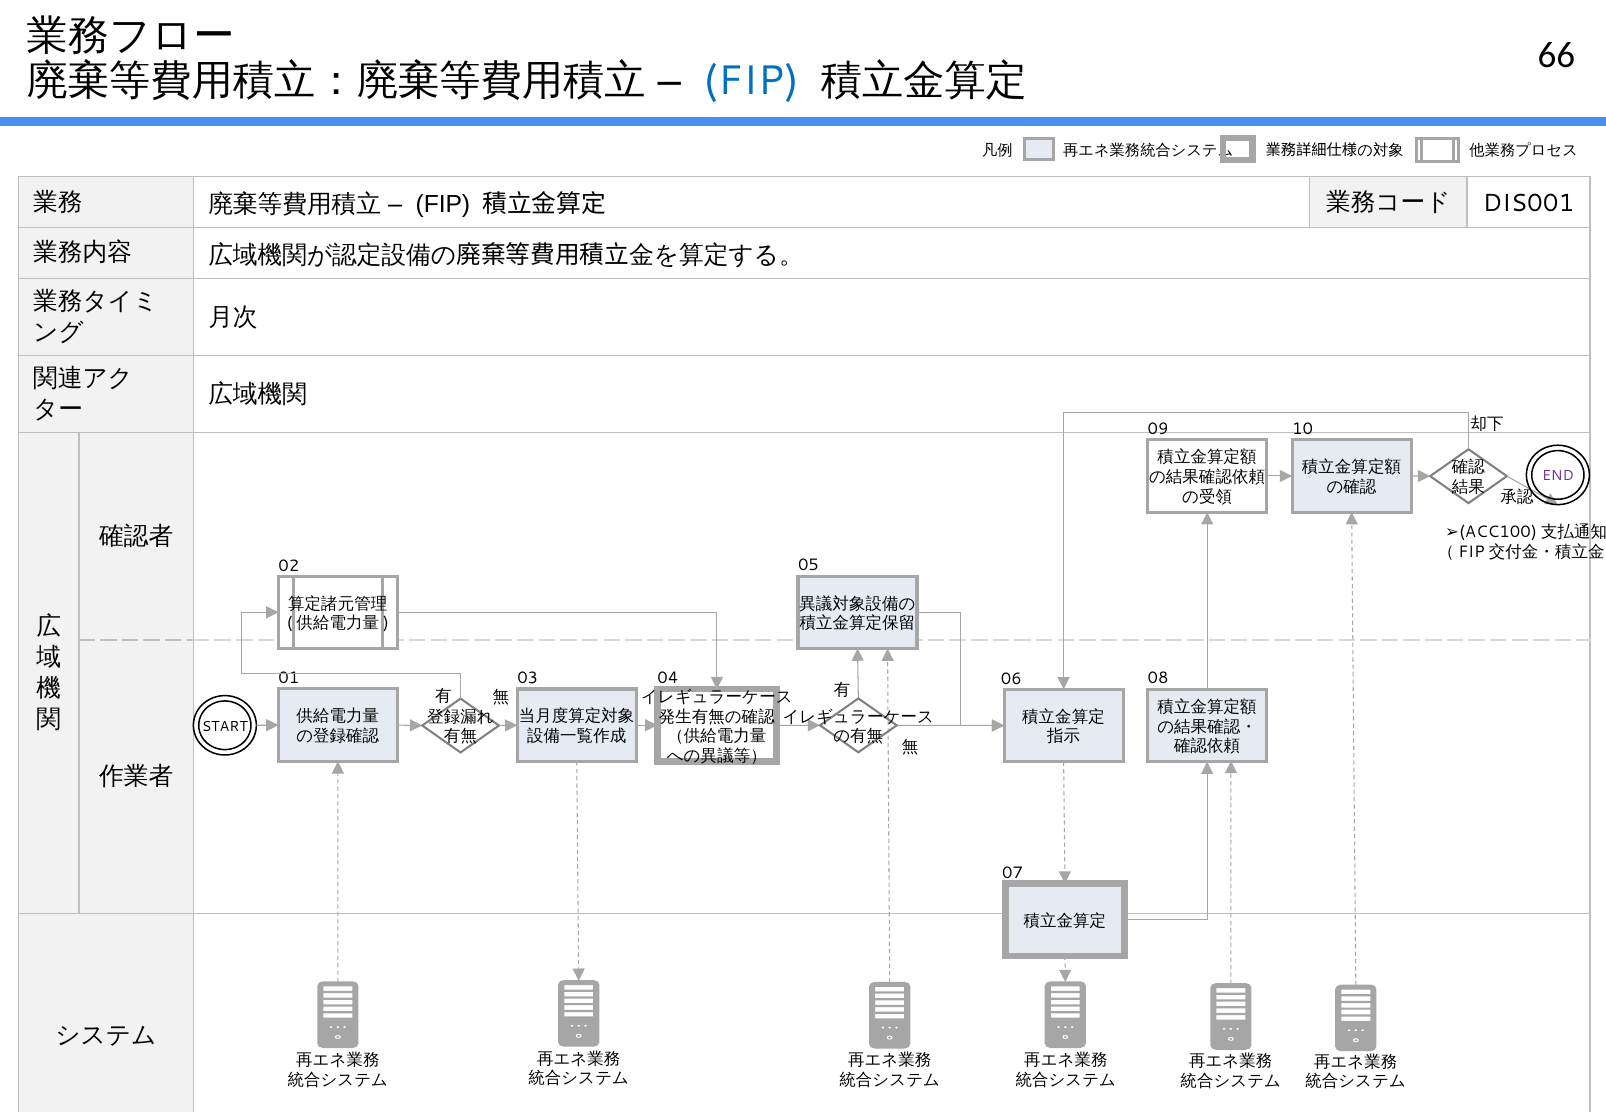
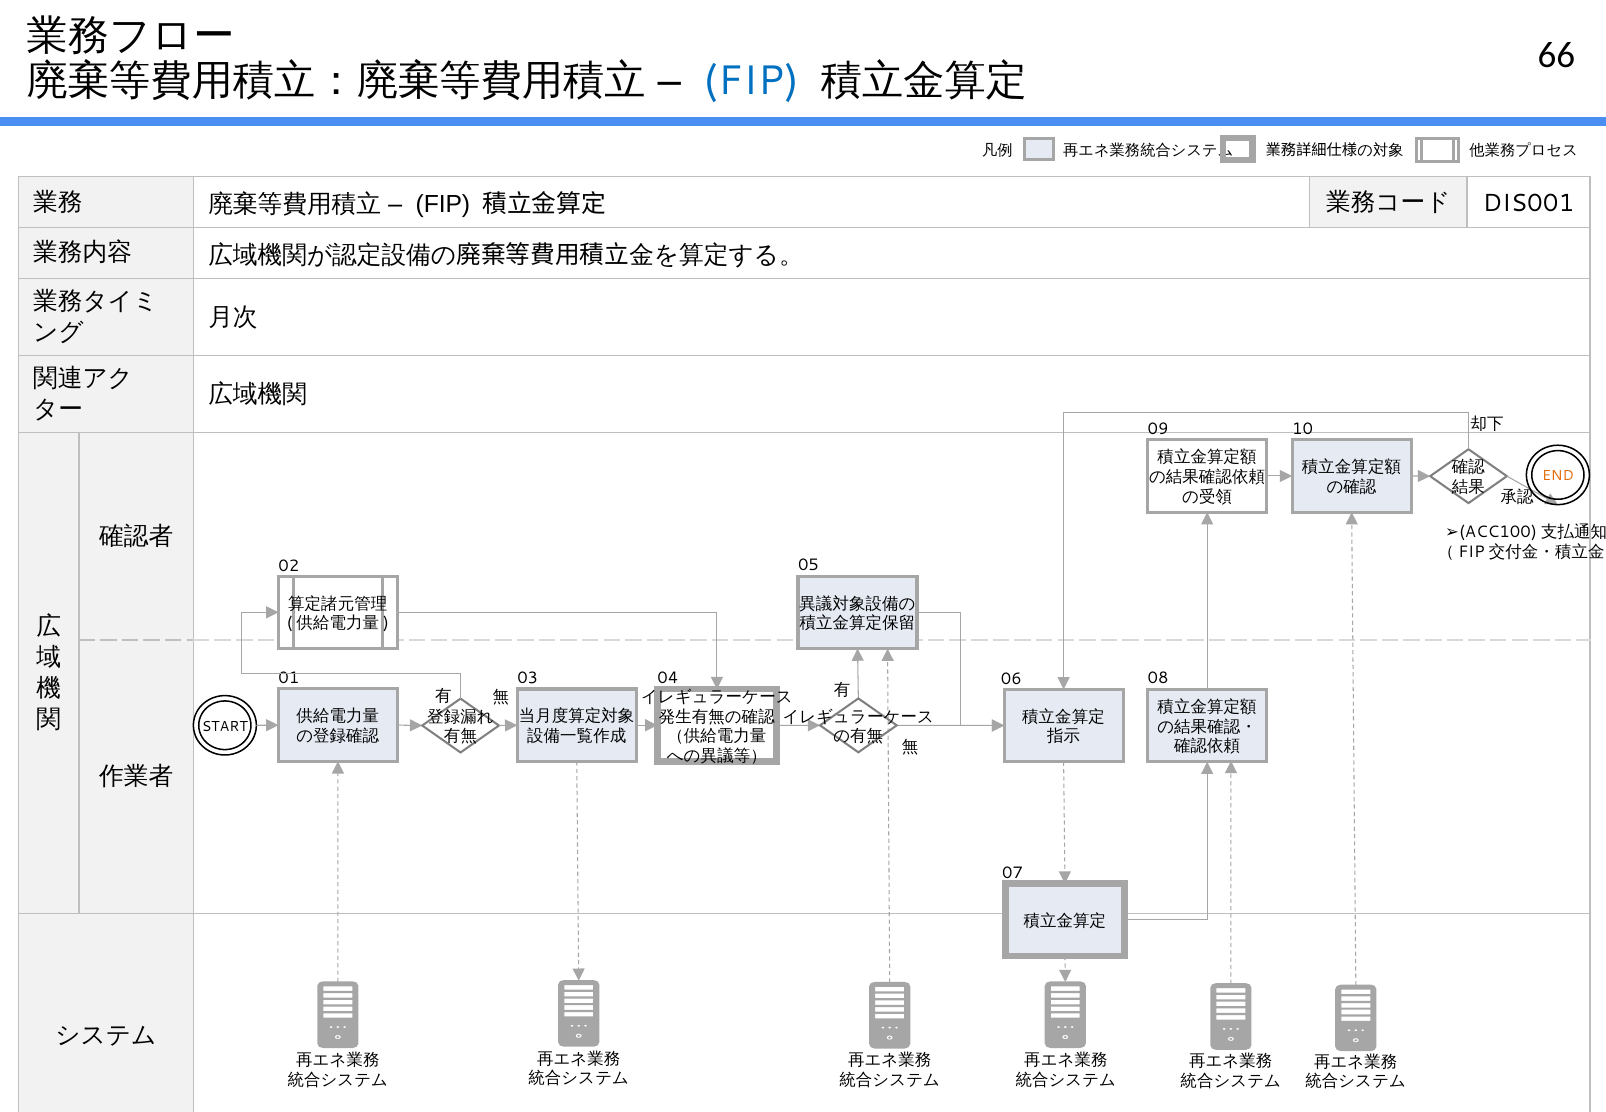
END colour: purple -> orange
